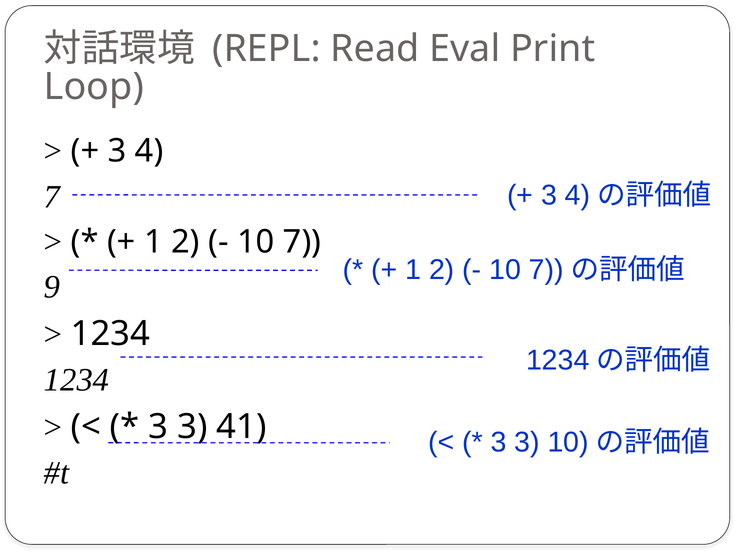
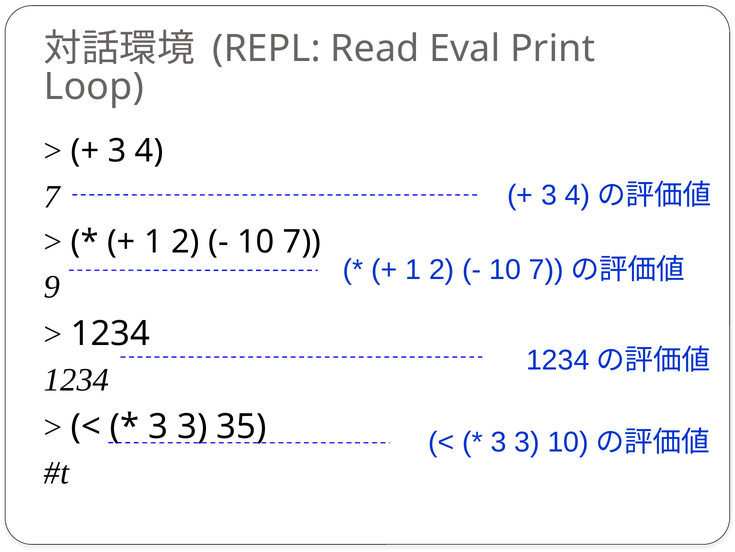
41: 41 -> 35
